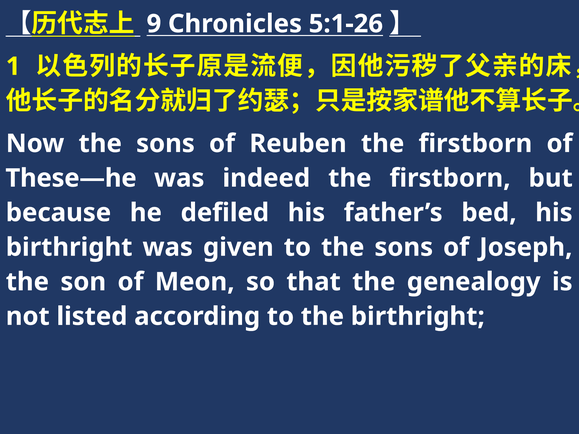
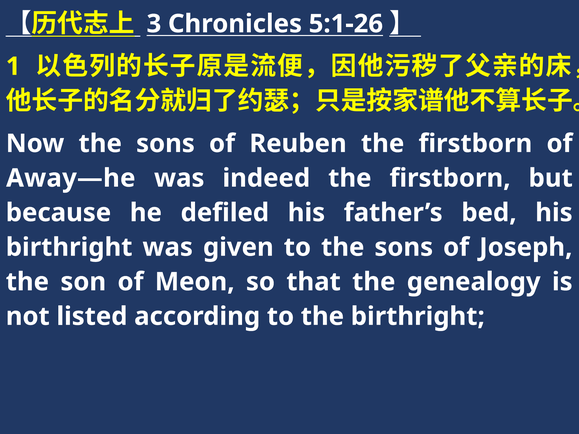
9: 9 -> 3
These—he: These—he -> Away—he
